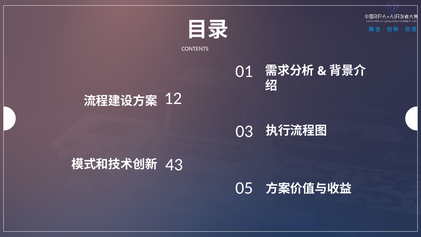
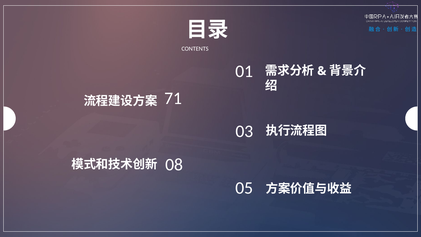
12: 12 -> 71
43: 43 -> 08
